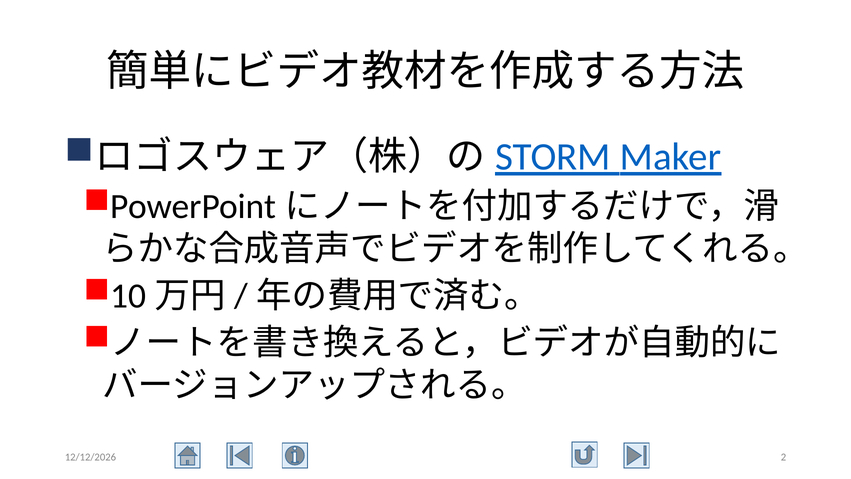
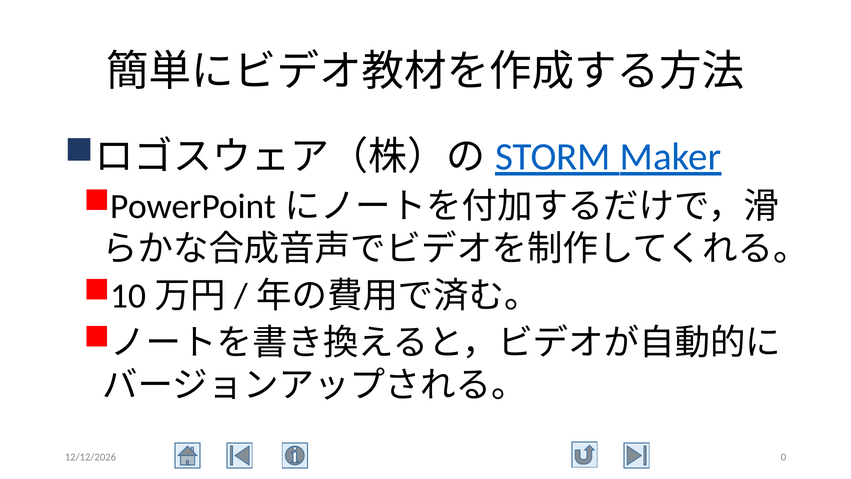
2: 2 -> 0
